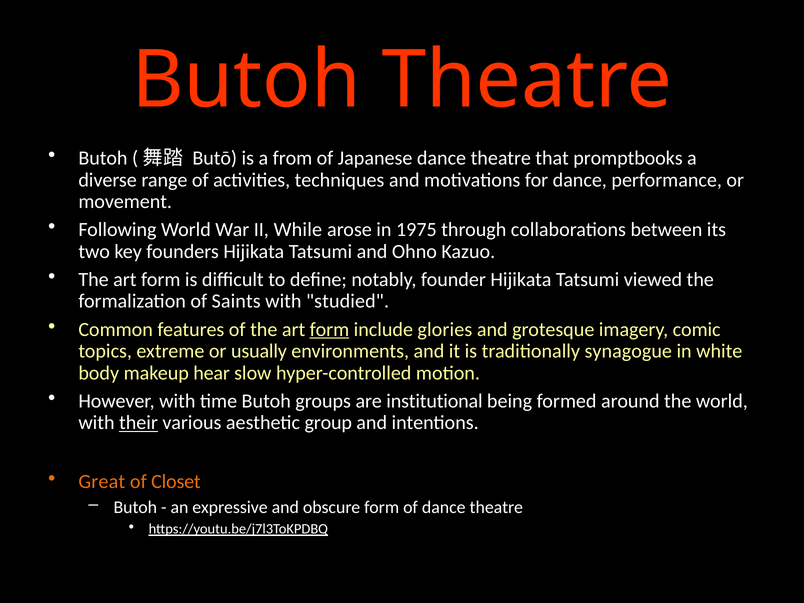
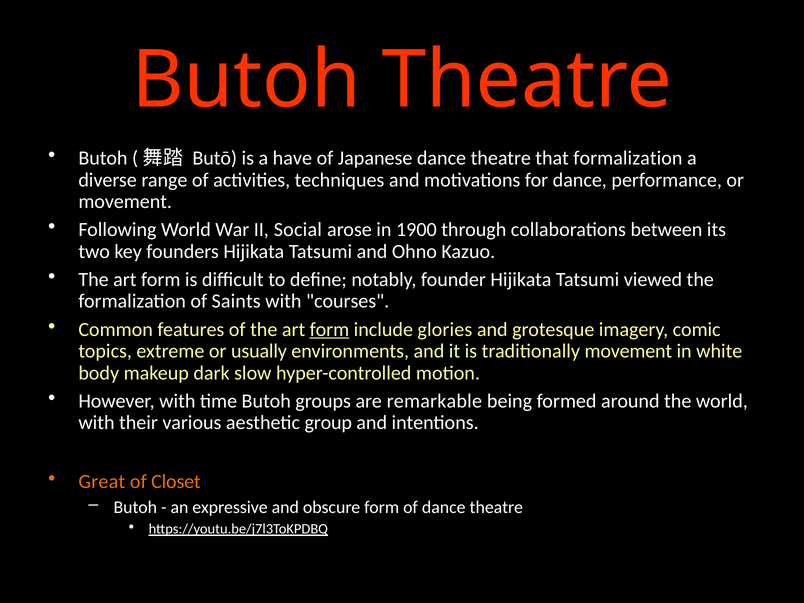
from: from -> have
that promptbooks: promptbooks -> formalization
While: While -> Social
1975: 1975 -> 1900
studied: studied -> courses
traditionally synagogue: synagogue -> movement
hear: hear -> dark
institutional: institutional -> remarkable
their underline: present -> none
